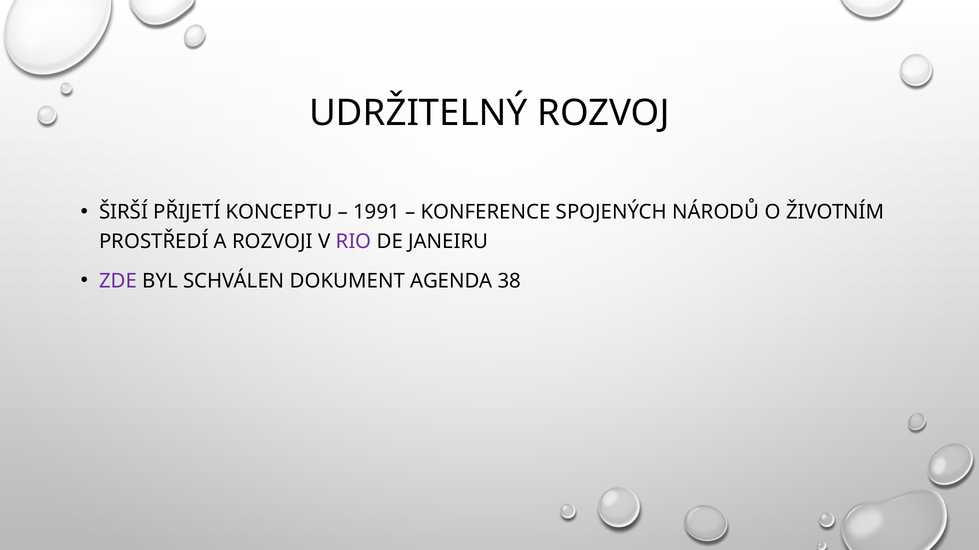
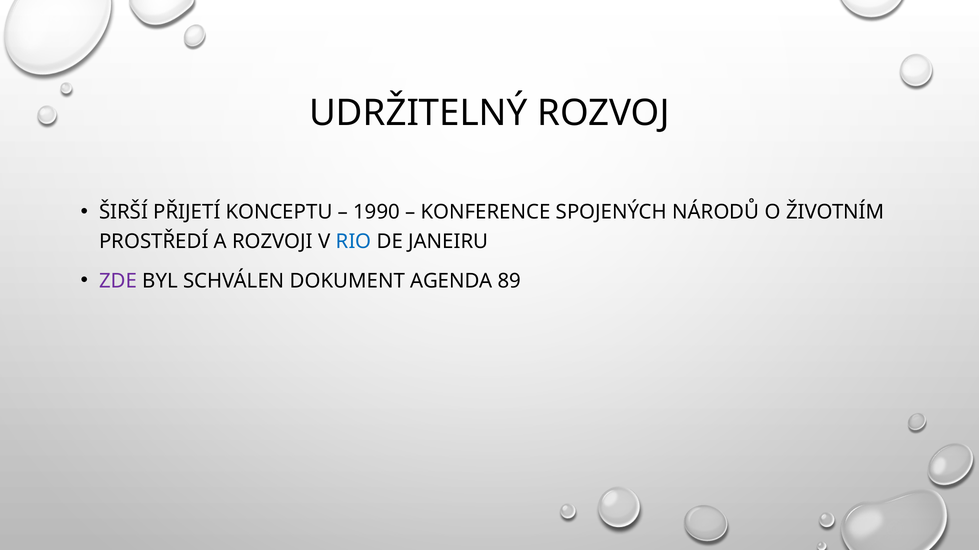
1991: 1991 -> 1990
RIO colour: purple -> blue
38: 38 -> 89
